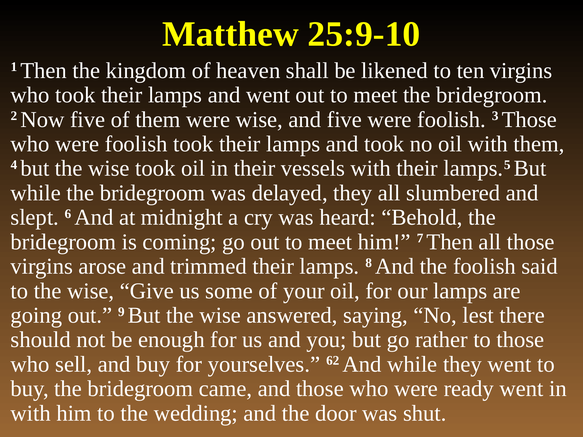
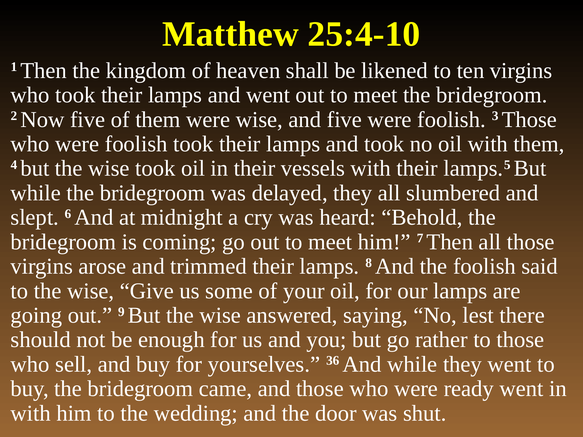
25:9-10: 25:9-10 -> 25:4-10
62: 62 -> 36
